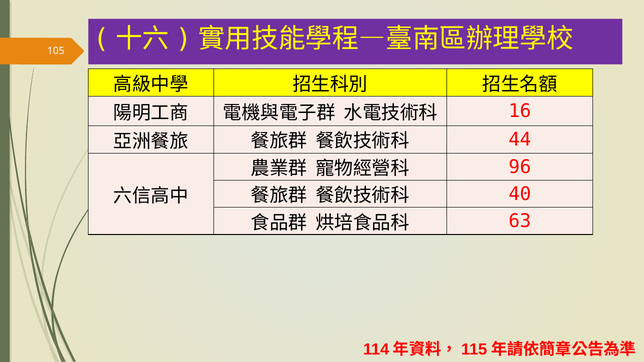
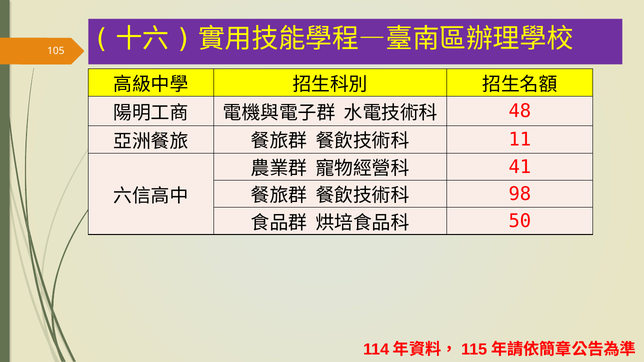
16: 16 -> 48
44: 44 -> 11
96: 96 -> 41
40: 40 -> 98
63: 63 -> 50
